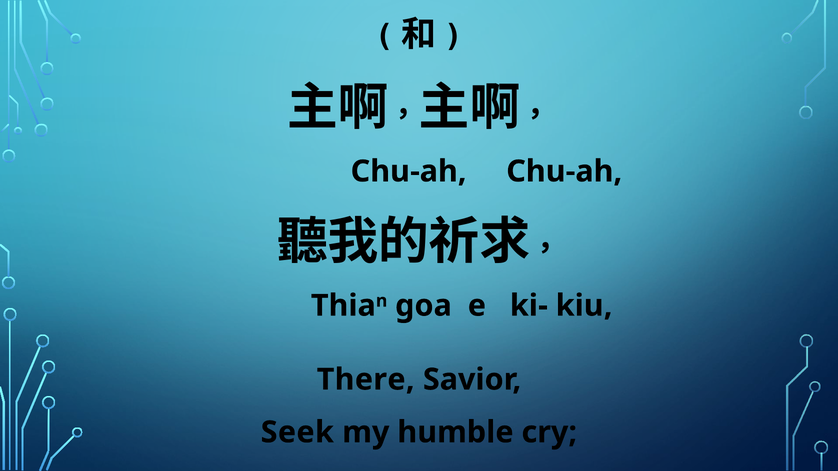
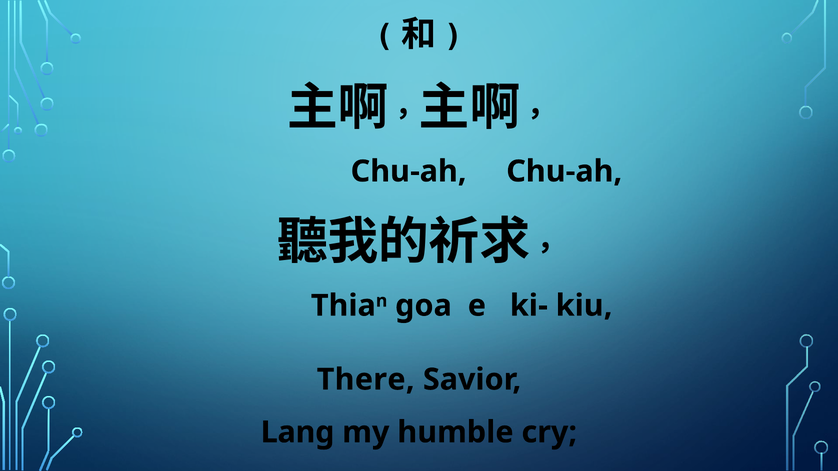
Seek: Seek -> Lang
